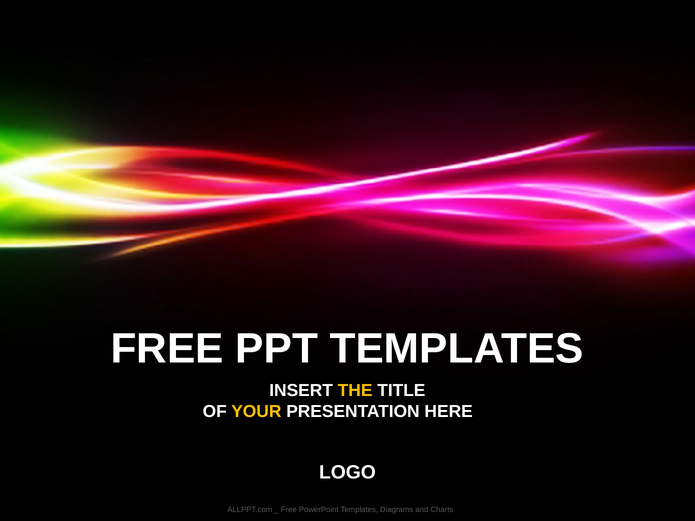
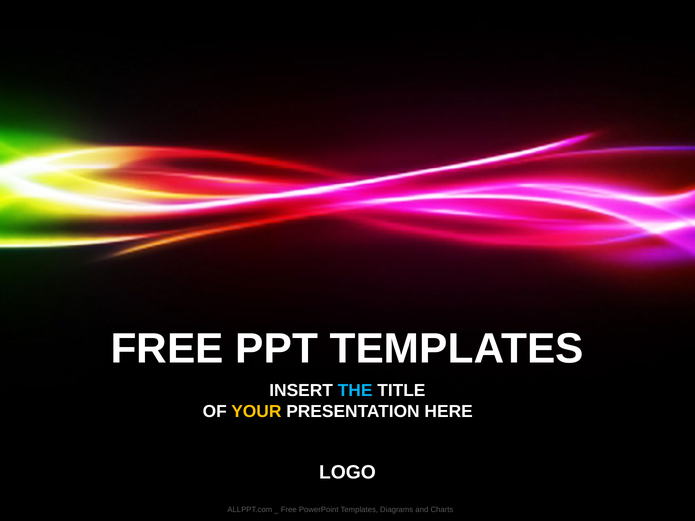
THE colour: yellow -> light blue
